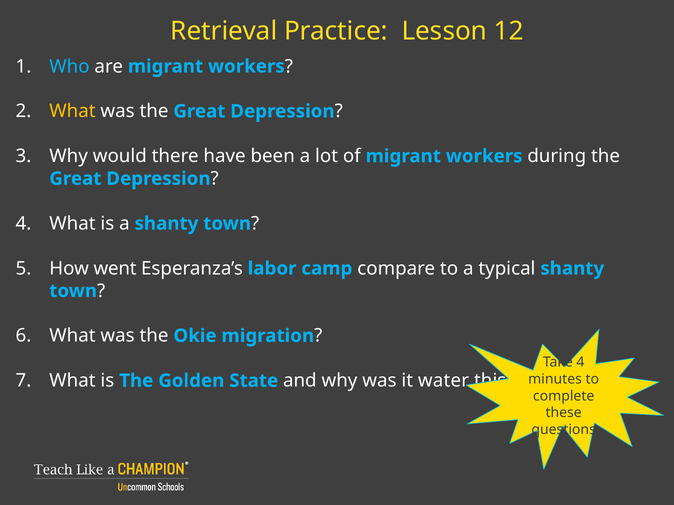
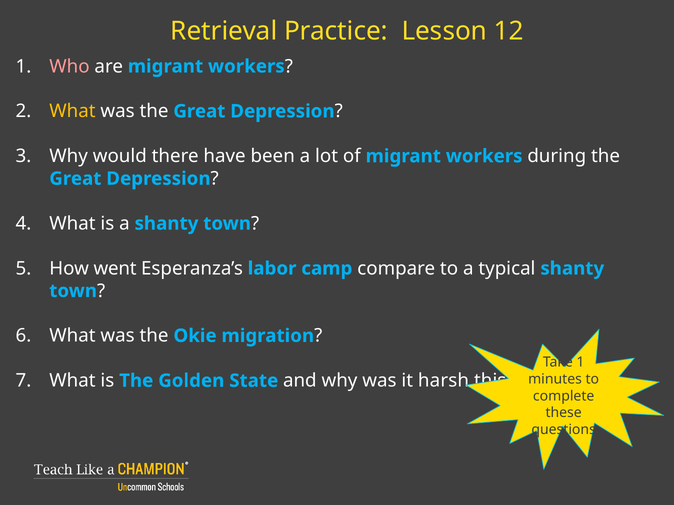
Who colour: light blue -> pink
Take 4: 4 -> 1
water: water -> harsh
